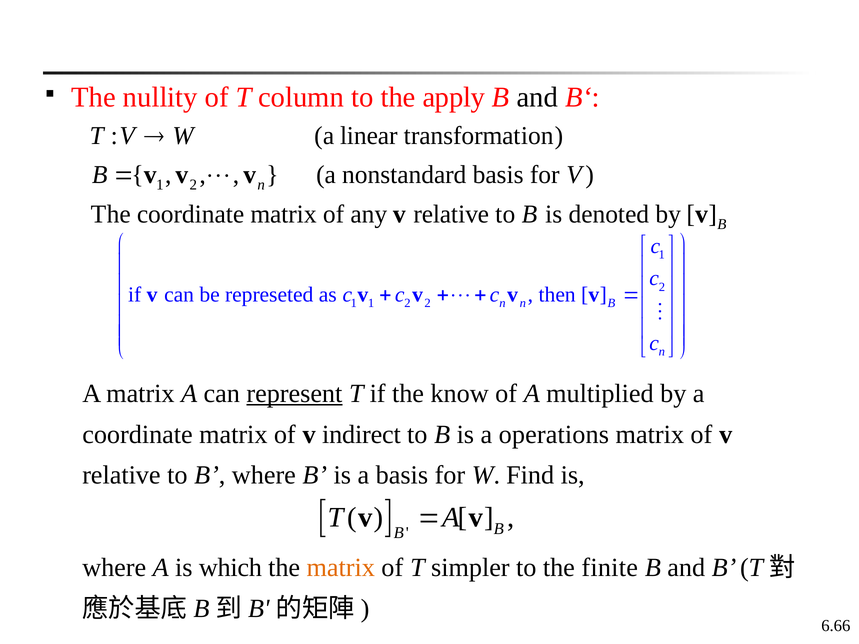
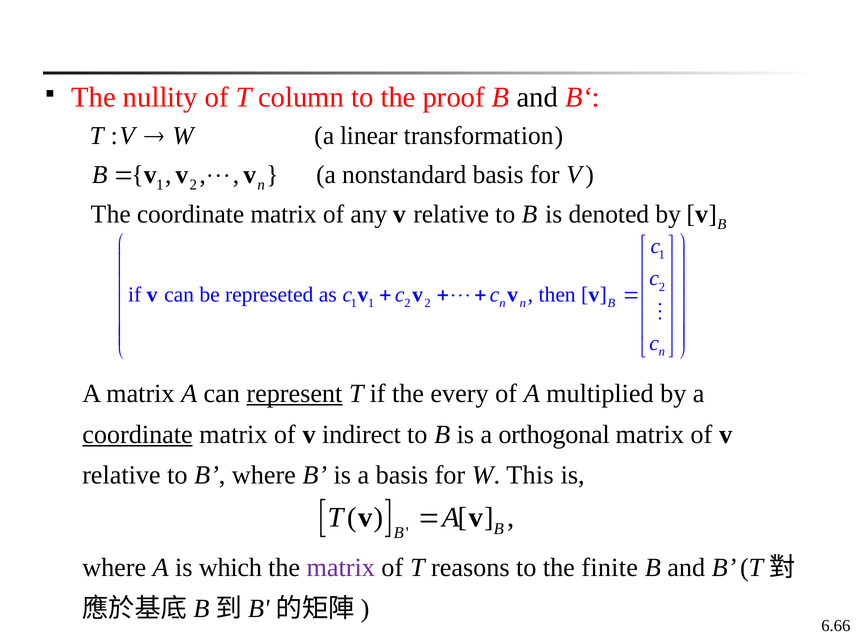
apply: apply -> proof
know: know -> every
coordinate at (137, 435) underline: none -> present
operations: operations -> orthogonal
Find: Find -> This
matrix at (341, 568) colour: orange -> purple
simpler: simpler -> reasons
